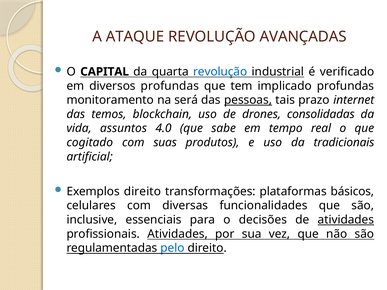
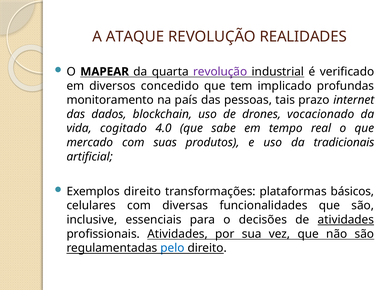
AVANÇADAS: AVANÇADAS -> REALIDADES
CAPITAL: CAPITAL -> MAPEAR
revolução at (220, 72) colour: blue -> purple
diversos profundas: profundas -> concedido
será: será -> país
pessoas underline: present -> none
temos: temos -> dados
consolidadas: consolidadas -> vocacionado
assuntos: assuntos -> cogitado
cogitado: cogitado -> mercado
